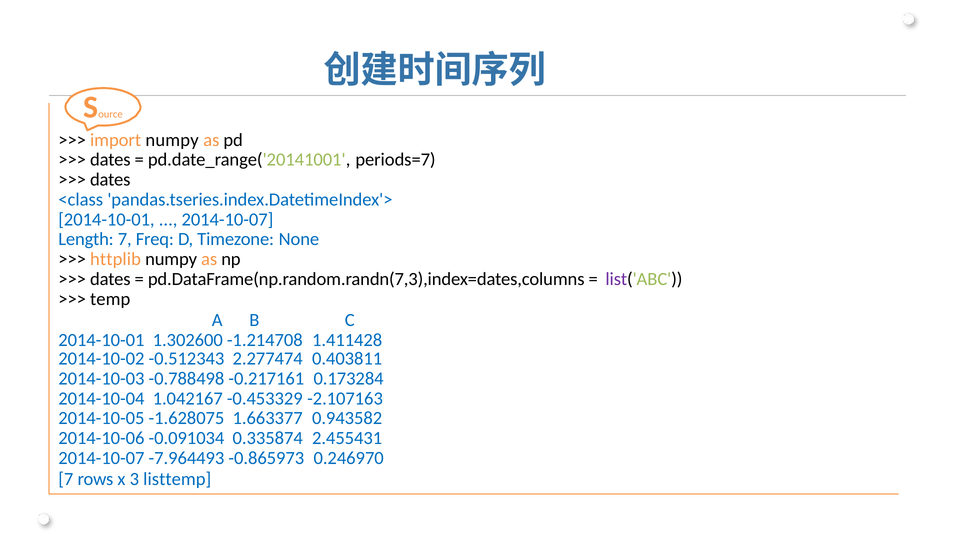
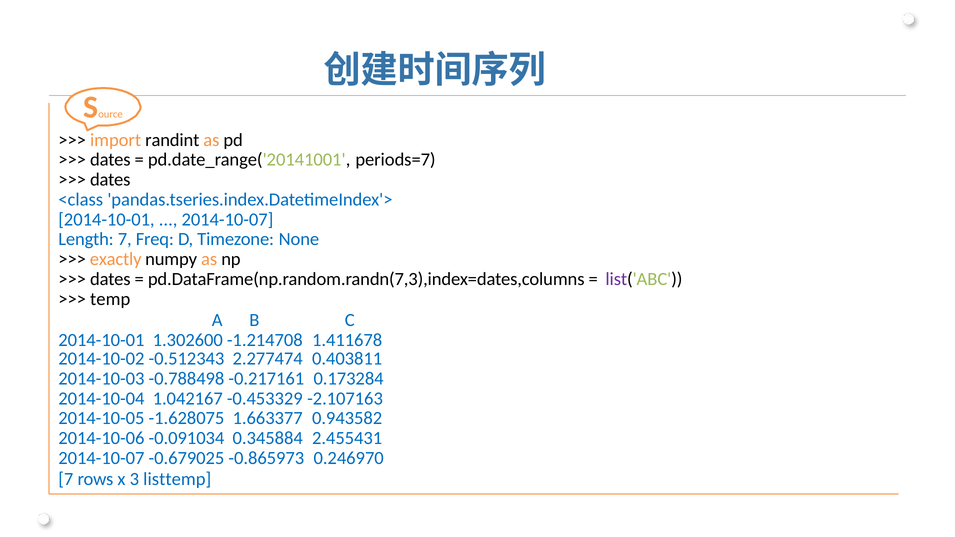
import numpy: numpy -> randint
httplib: httplib -> exactly
1.411428: 1.411428 -> 1.411678
0.335874: 0.335874 -> 0.345884
-7.964493: -7.964493 -> -0.679025
